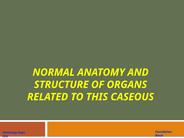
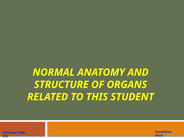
CASEOUS: CASEOUS -> STUDENT
